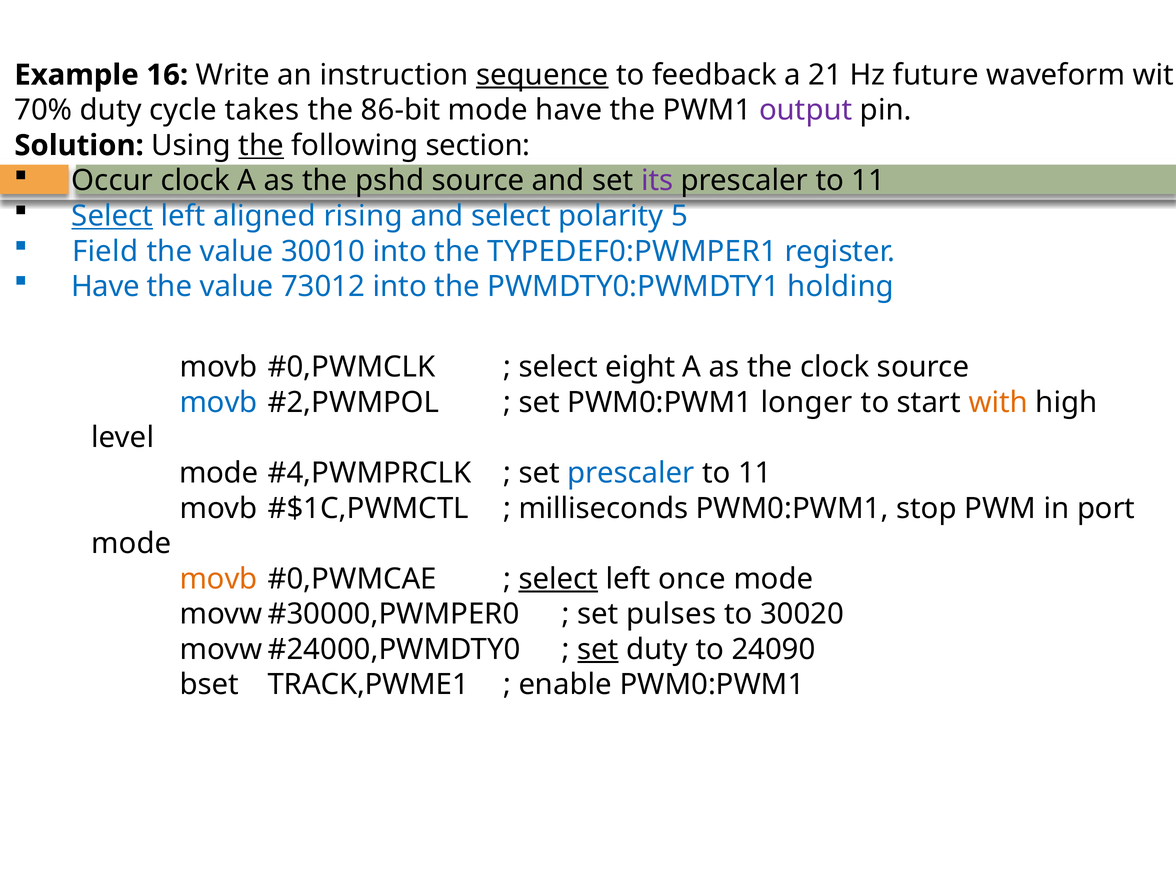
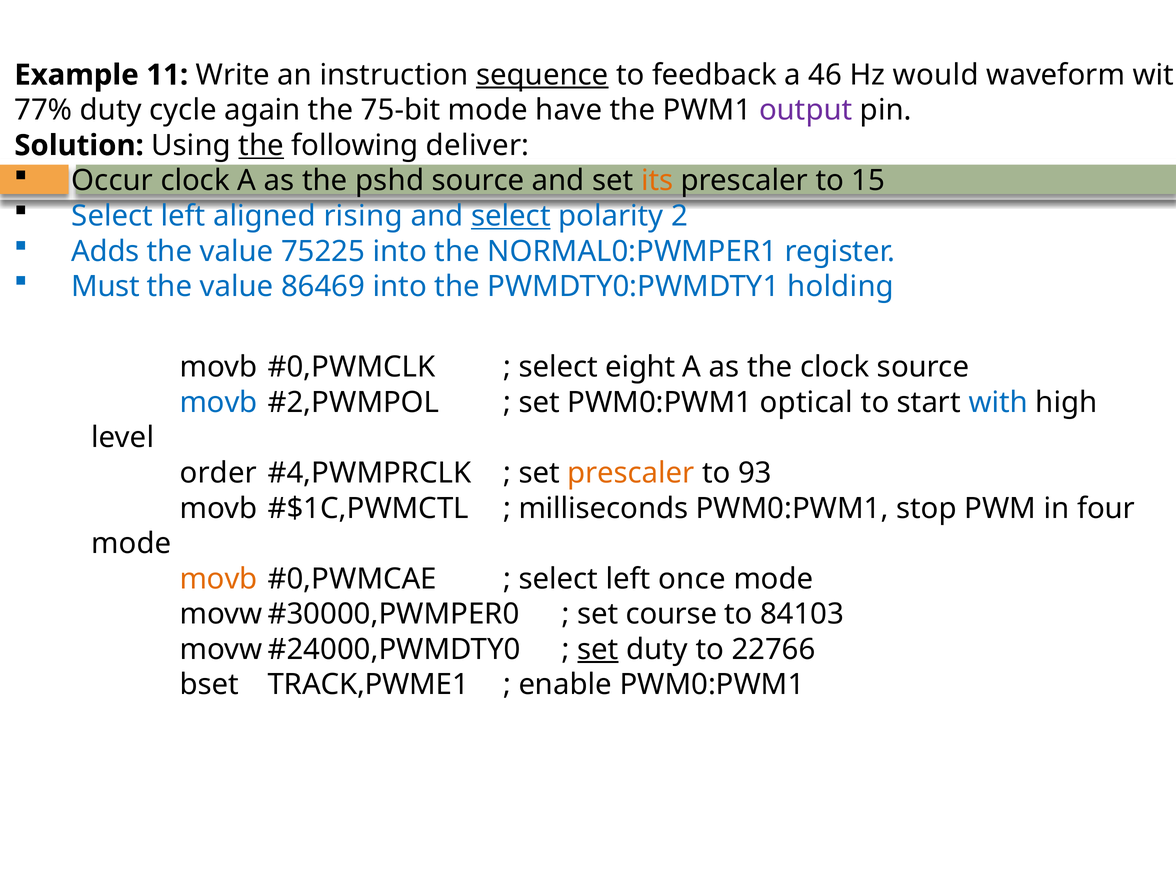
16: 16 -> 11
21: 21 -> 46
future: future -> would
70%: 70% -> 77%
takes: takes -> again
86-bit: 86-bit -> 75-bit
section: section -> deliver
its colour: purple -> orange
11 at (868, 181): 11 -> 15
Select at (112, 216) underline: present -> none
select at (511, 216) underline: none -> present
5: 5 -> 2
Field: Field -> Adds
30010: 30010 -> 75225
TYPEDEF0:PWMPER1: TYPEDEF0:PWMPER1 -> NORMAL0:PWMPER1
Have at (105, 287): Have -> Must
73012: 73012 -> 86469
longer: longer -> optical
with at (998, 403) colour: orange -> blue
mode at (219, 473): mode -> order
prescaler at (631, 473) colour: blue -> orange
11 at (755, 473): 11 -> 93
port: port -> four
select at (558, 579) underline: present -> none
pulses: pulses -> course
30020: 30020 -> 84103
24090: 24090 -> 22766
